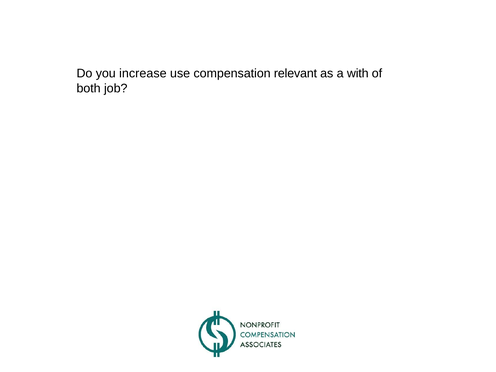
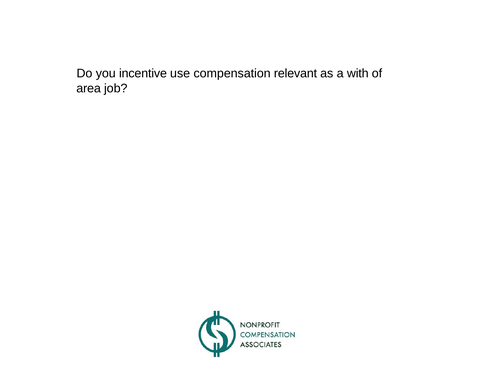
increase: increase -> incentive
both: both -> area
